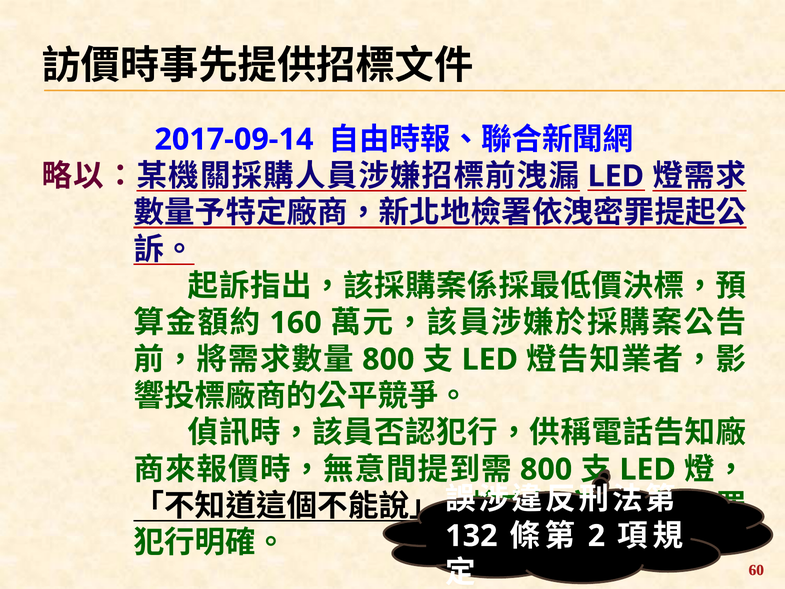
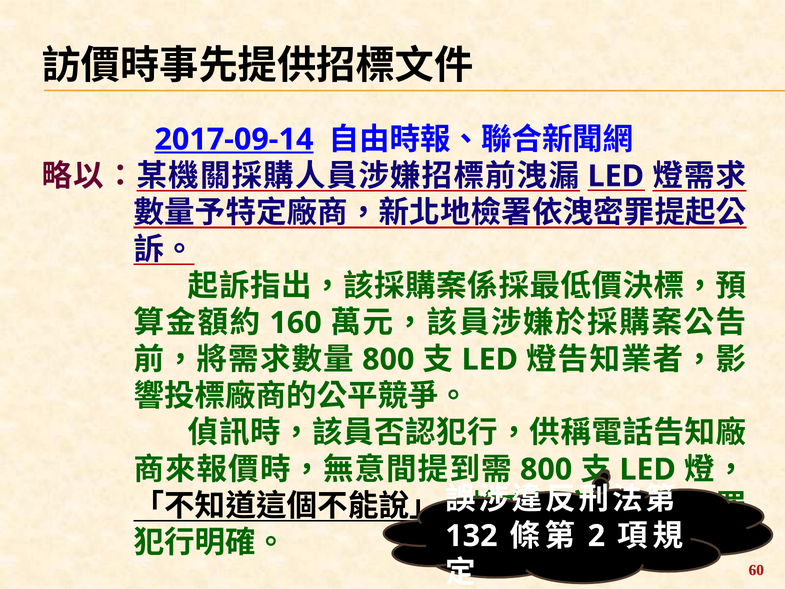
2017-09-14 underline: none -> present
